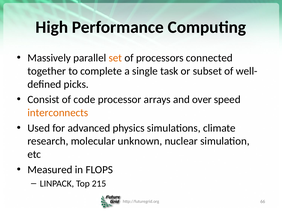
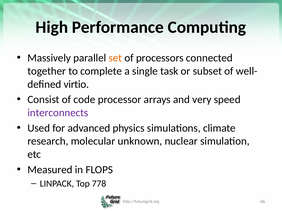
picks: picks -> virtio
over: over -> very
interconnects colour: orange -> purple
215: 215 -> 778
